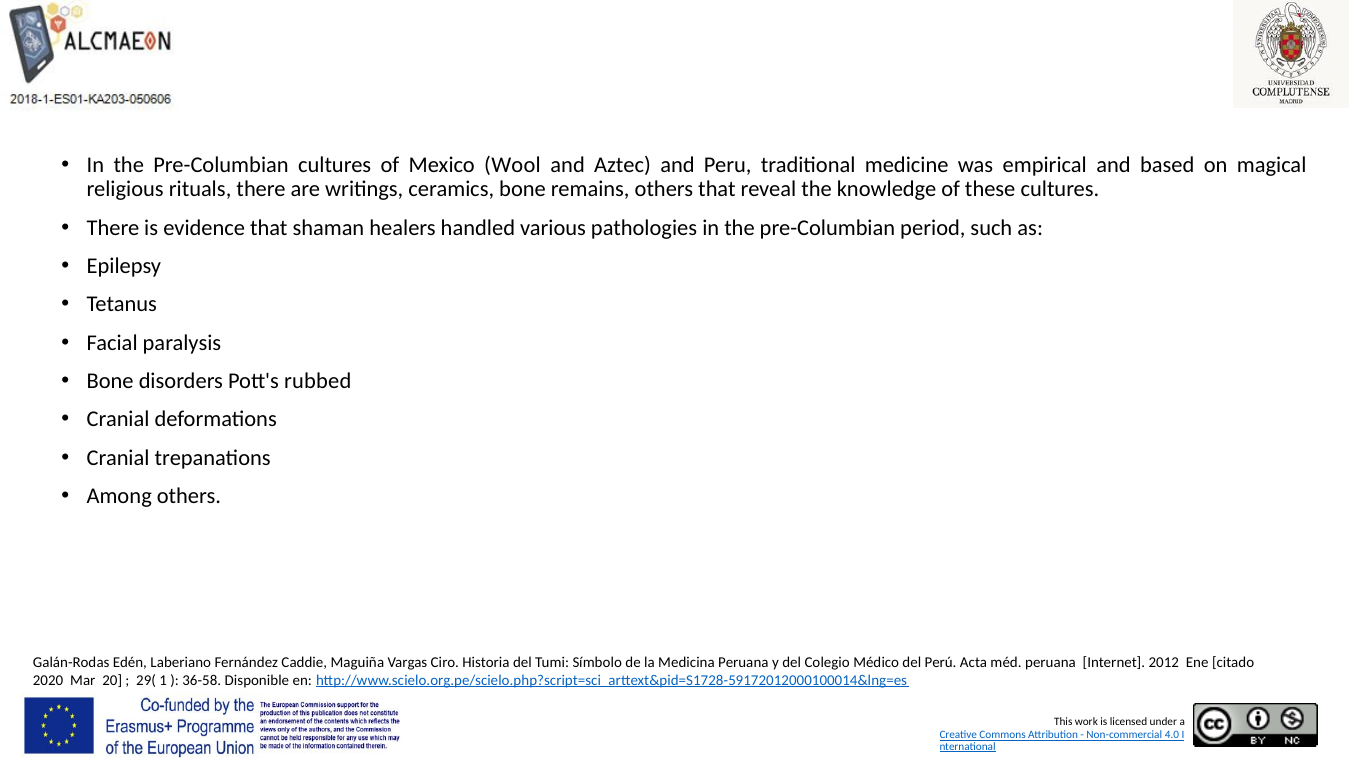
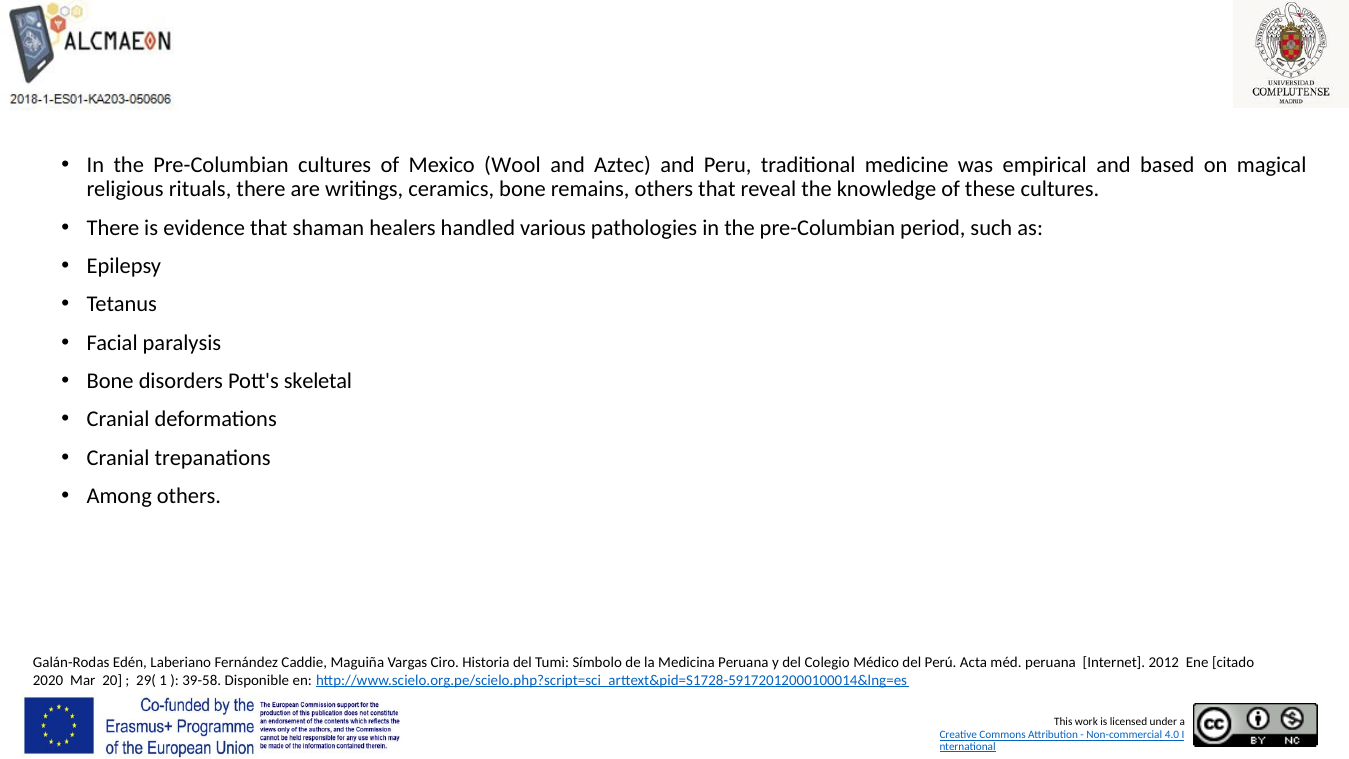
rubbed: rubbed -> skeletal
36-58: 36-58 -> 39-58
